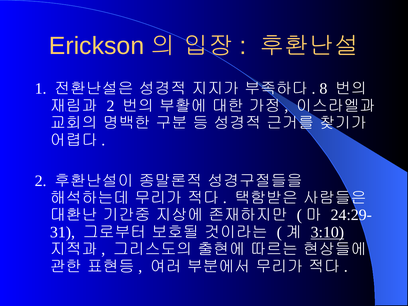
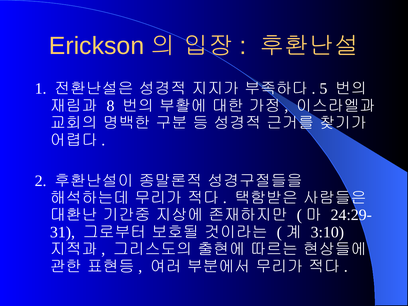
8: 8 -> 5
2 at (111, 106): 2 -> 8
3:10 underline: present -> none
